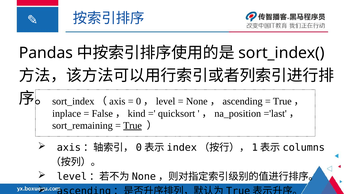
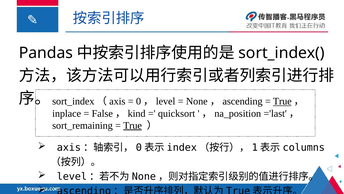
True at (282, 101) underline: none -> present
